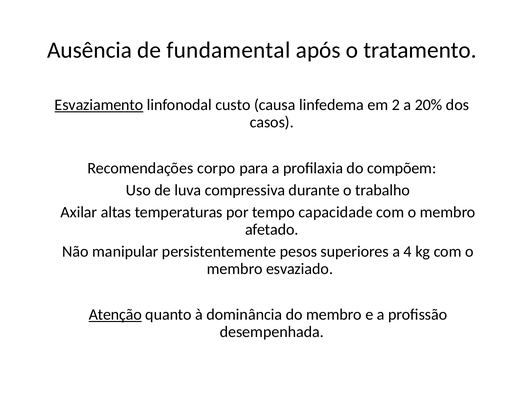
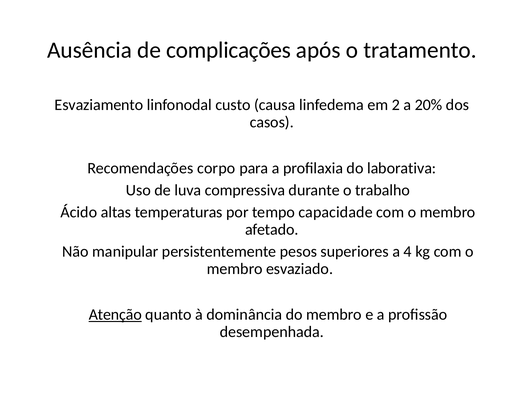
fundamental: fundamental -> complicações
Esvaziamento underline: present -> none
compõem: compõem -> laborativa
Axilar: Axilar -> Ácido
